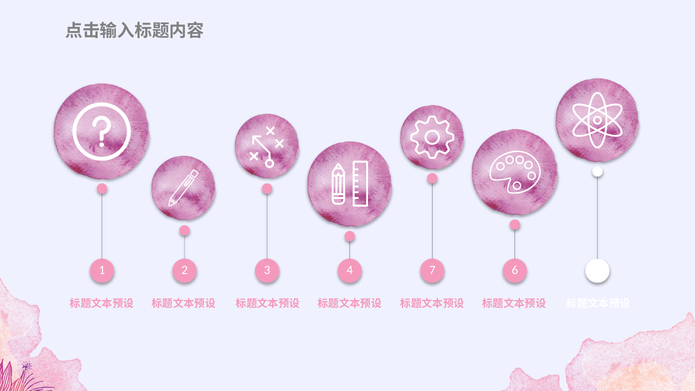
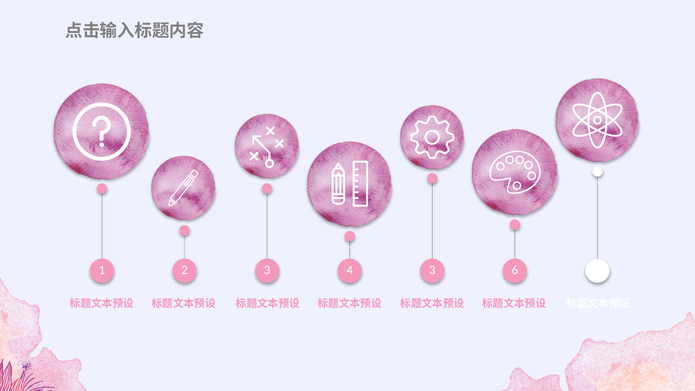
4 7: 7 -> 3
